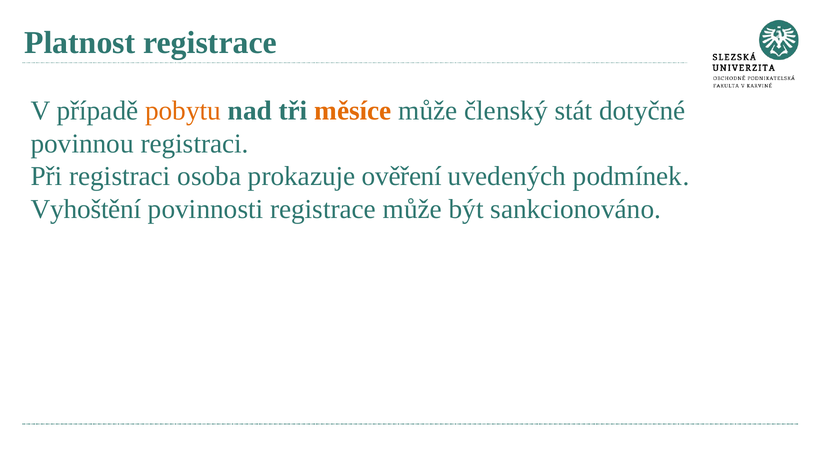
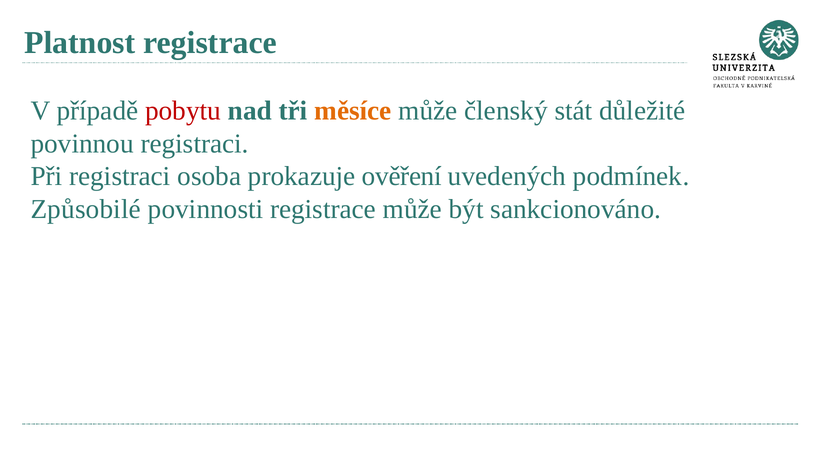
pobytu colour: orange -> red
dotyčné: dotyčné -> důležité
Vyhoštění: Vyhoštění -> Způsobilé
